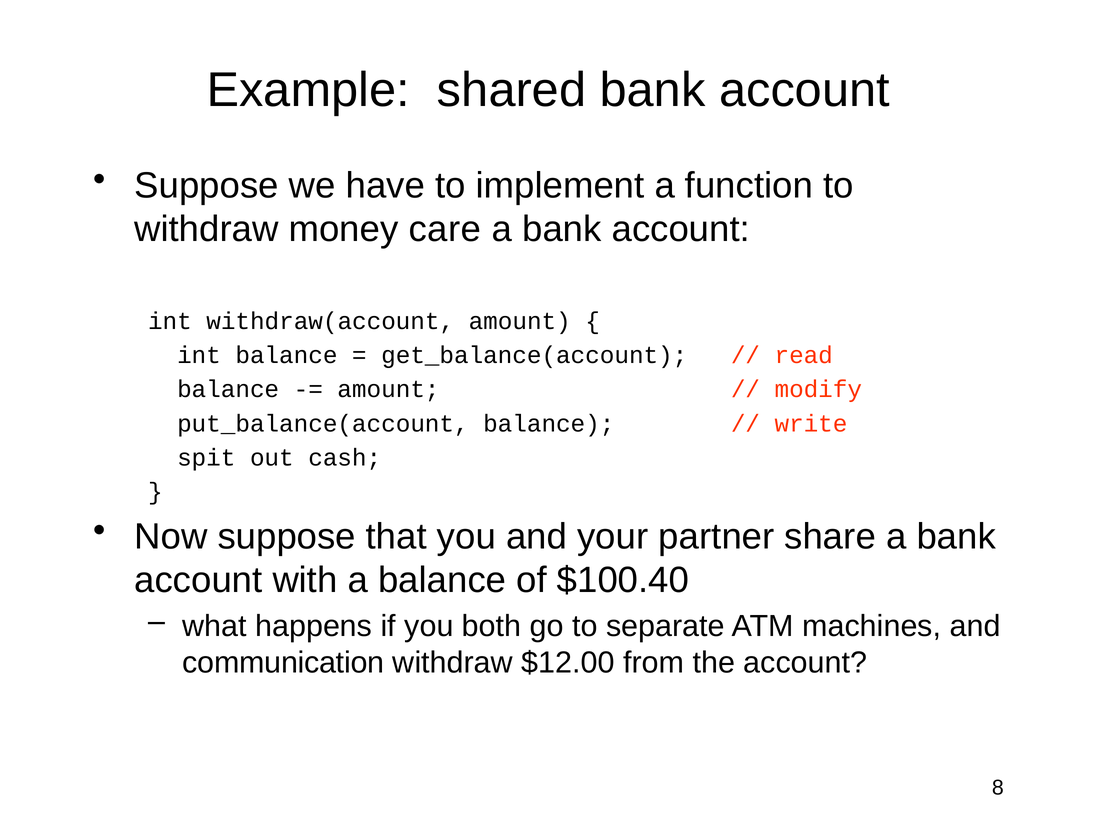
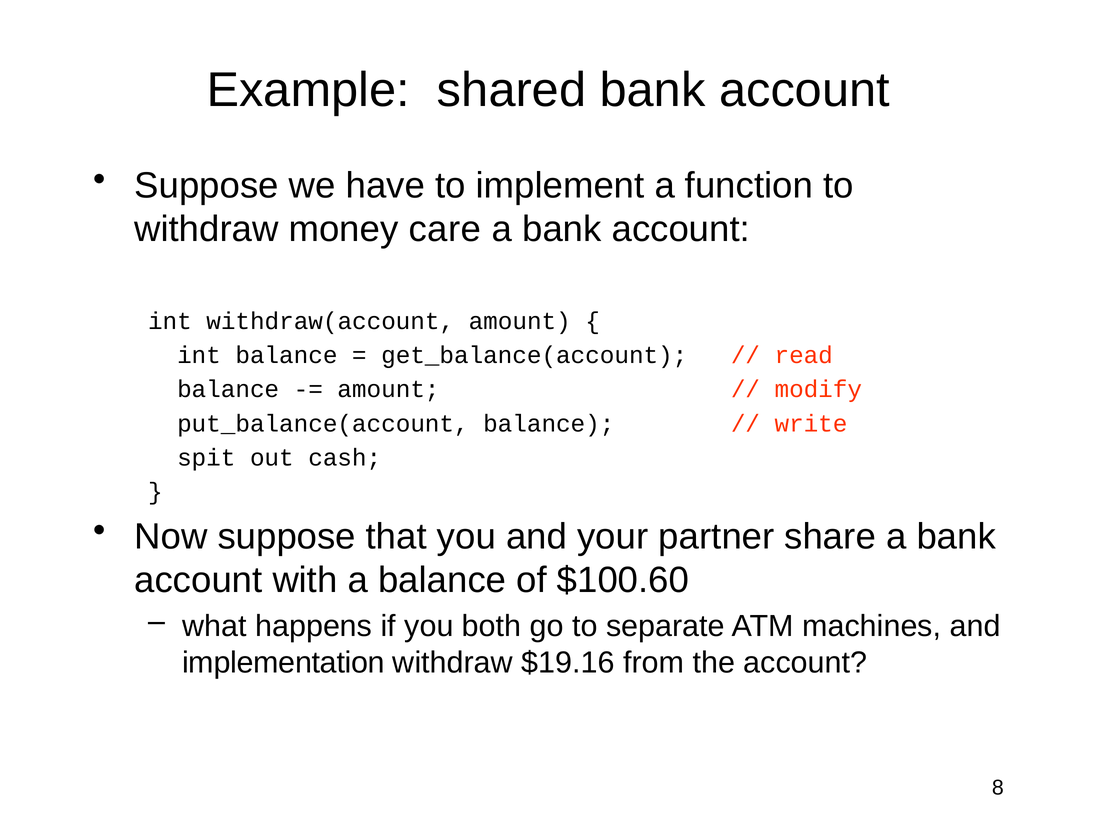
$100.40: $100.40 -> $100.60
communication: communication -> implementation
$12.00: $12.00 -> $19.16
